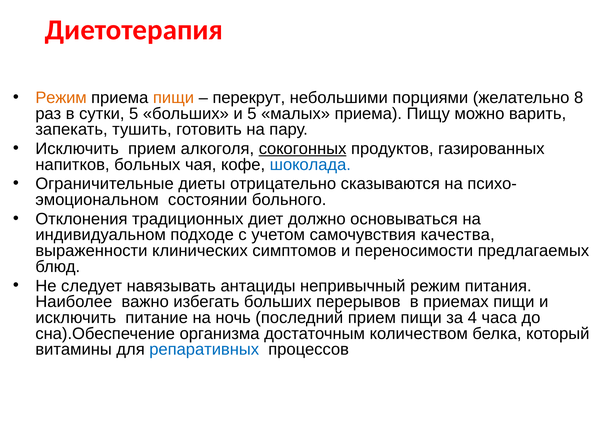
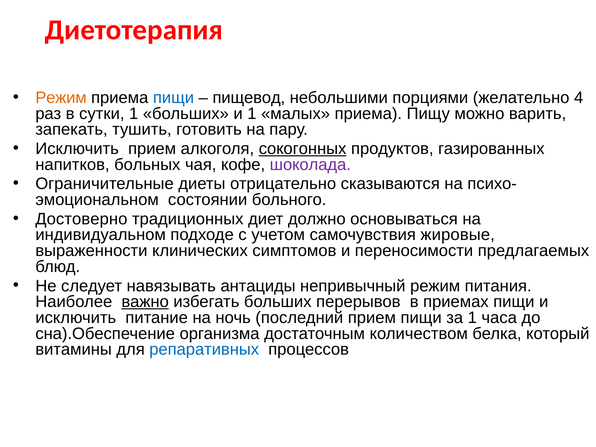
пищи at (173, 98) colour: orange -> blue
перекрут: перекрут -> пищевод
8: 8 -> 4
сутки 5: 5 -> 1
и 5: 5 -> 1
шоколада colour: blue -> purple
Отклонения: Отклонения -> Достоверно
качества: качества -> жировые
важно underline: none -> present
за 4: 4 -> 1
